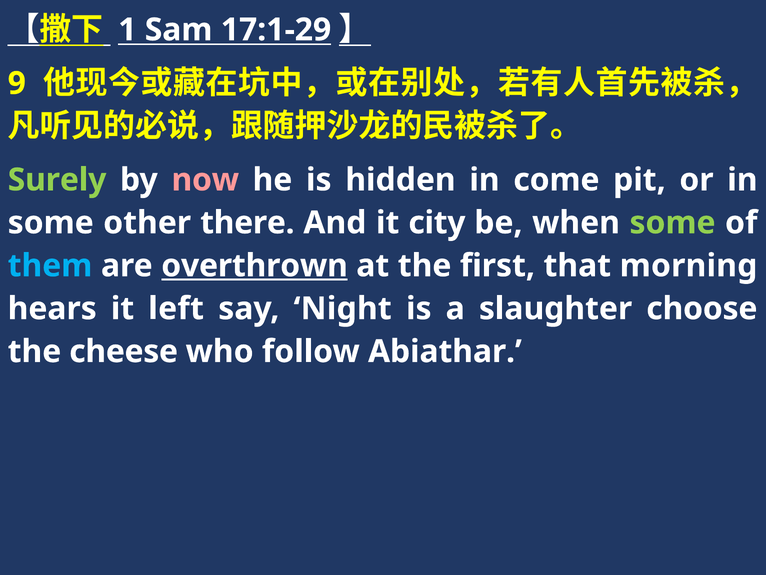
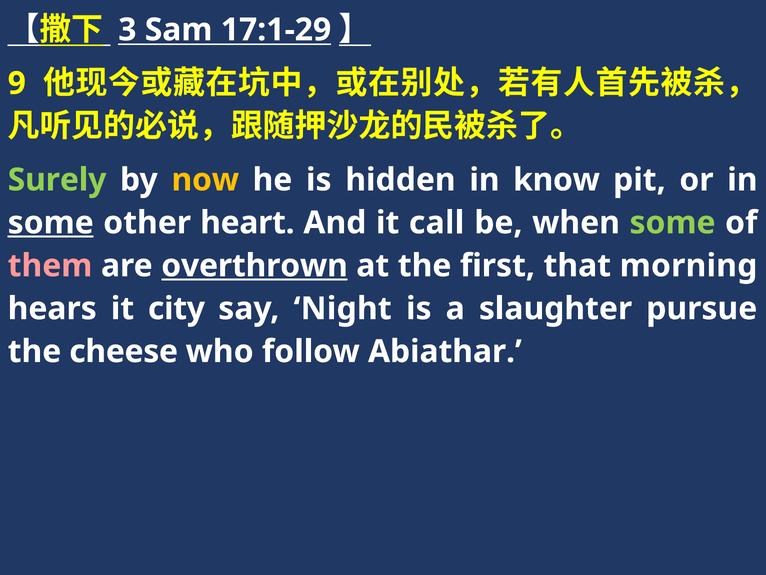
1: 1 -> 3
now colour: pink -> yellow
come: come -> know
some at (51, 223) underline: none -> present
there: there -> heart
city: city -> call
them colour: light blue -> pink
left: left -> city
choose: choose -> pursue
